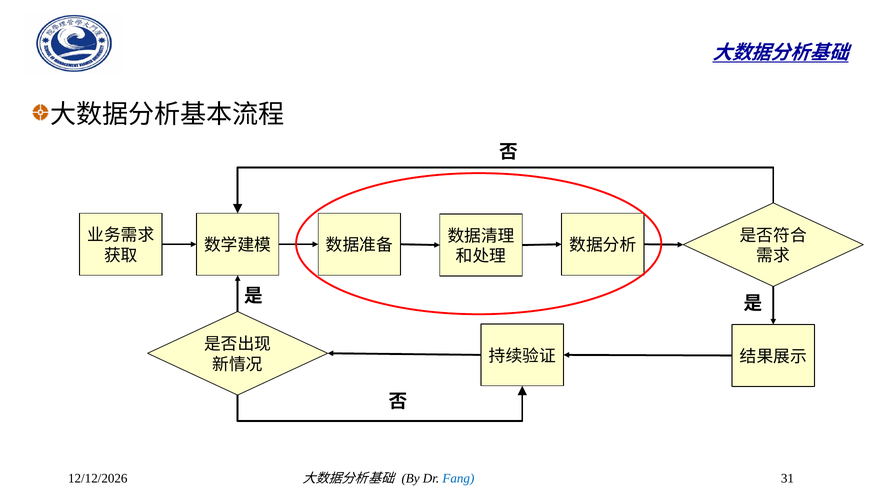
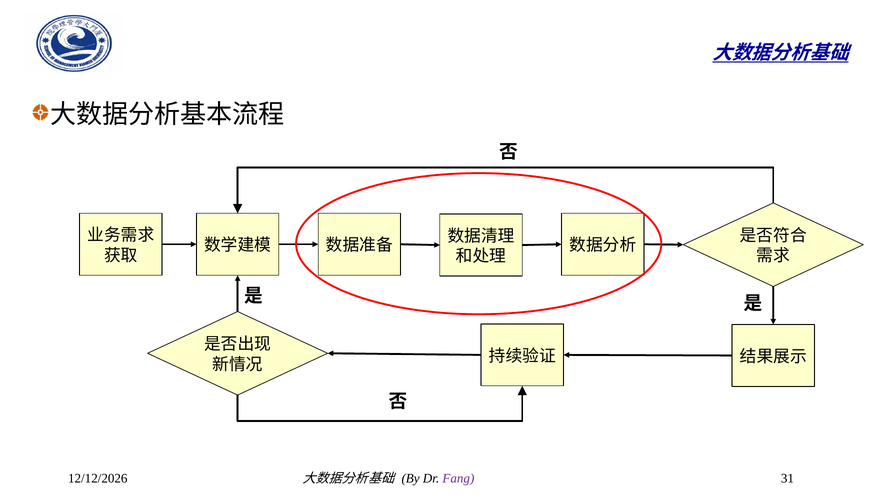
Fang colour: blue -> purple
